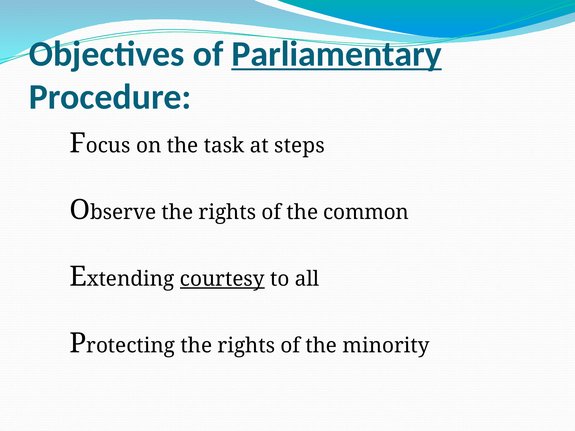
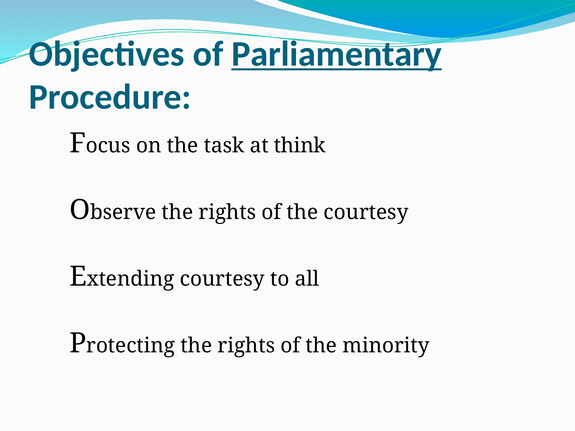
steps: steps -> think
the common: common -> courtesy
courtesy at (222, 279) underline: present -> none
